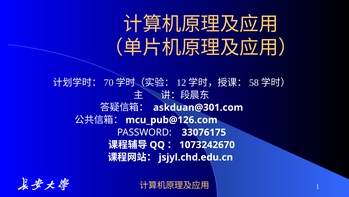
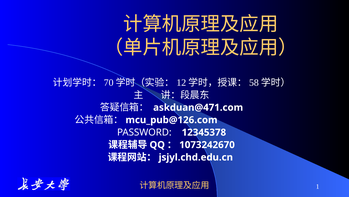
askduan@301.com: askduan@301.com -> askduan@471.com
33076175: 33076175 -> 12345378
